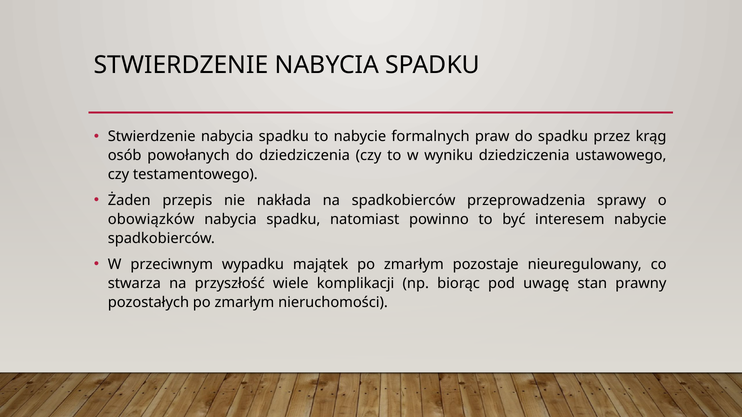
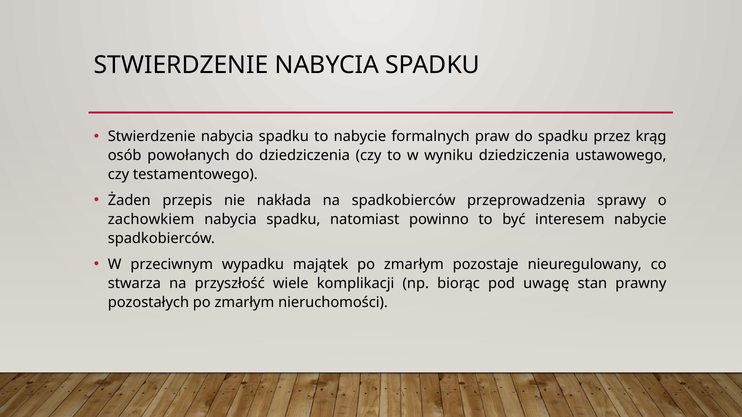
obowiązków: obowiązków -> zachowkiem
